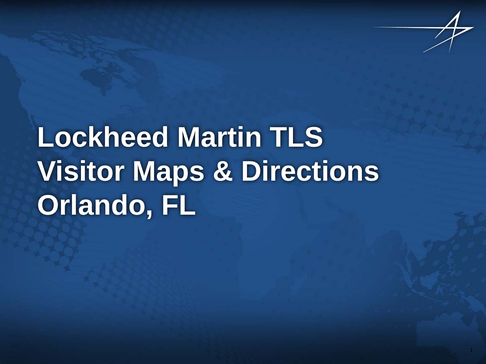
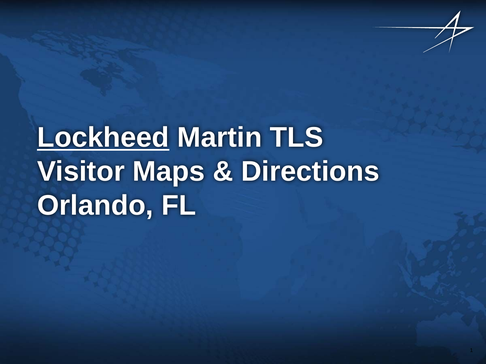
Lockheed underline: none -> present
